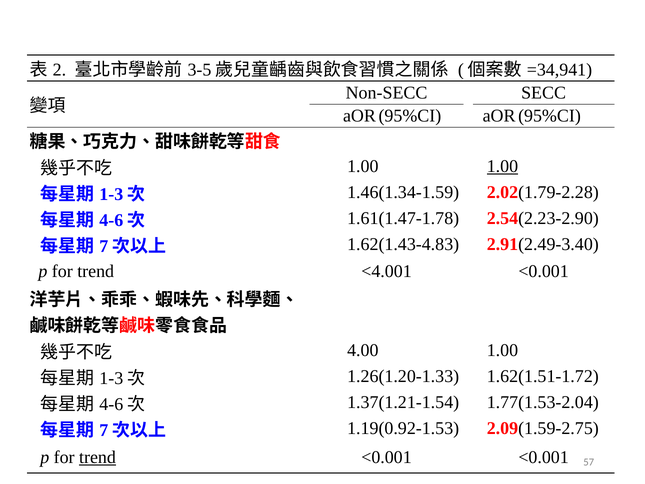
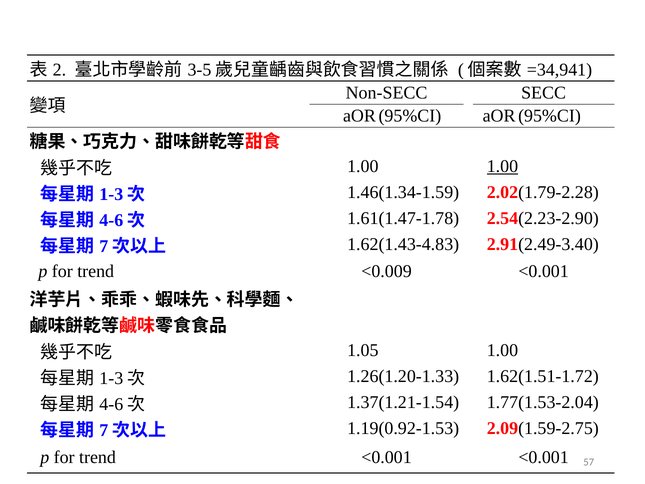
<4.001: <4.001 -> <0.009
4.00: 4.00 -> 1.05
trend at (97, 457) underline: present -> none
